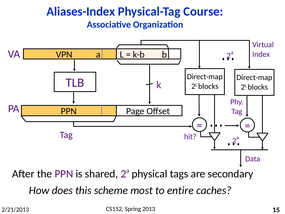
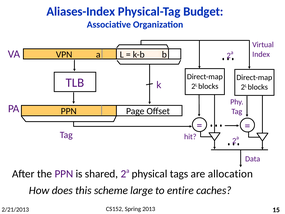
Course: Course -> Budget
secondary: secondary -> allocation
most: most -> large
